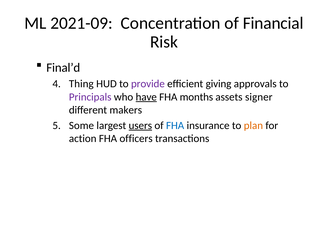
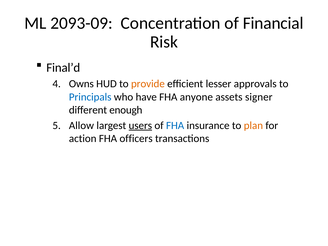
2021-09: 2021-09 -> 2093-09
Thing: Thing -> Owns
provide colour: purple -> orange
giving: giving -> lesser
Principals colour: purple -> blue
have underline: present -> none
months: months -> anyone
makers: makers -> enough
Some: Some -> Allow
